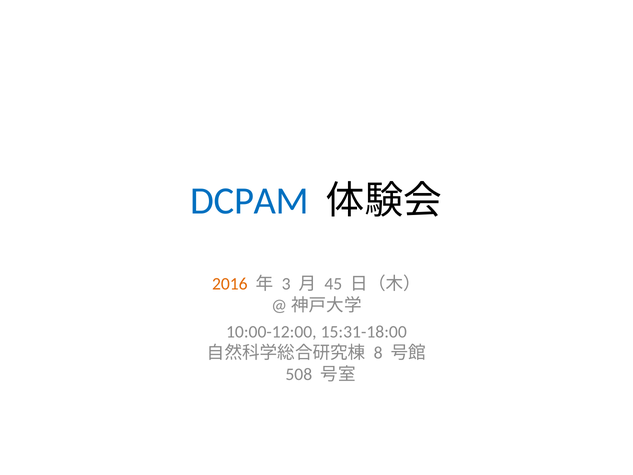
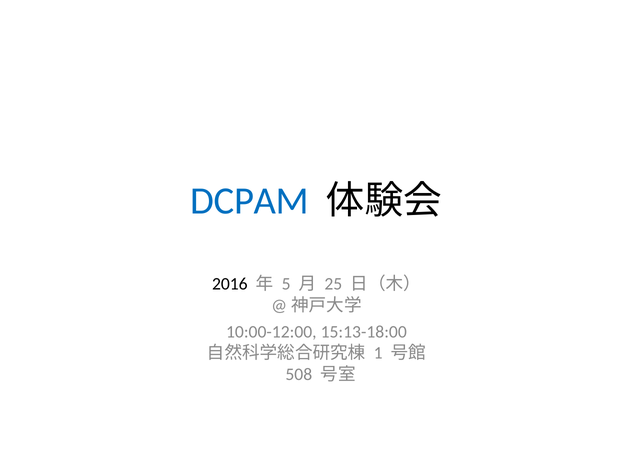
2016 colour: orange -> black
3: 3 -> 5
45: 45 -> 25
15:31-18:00: 15:31-18:00 -> 15:13-18:00
8: 8 -> 1
